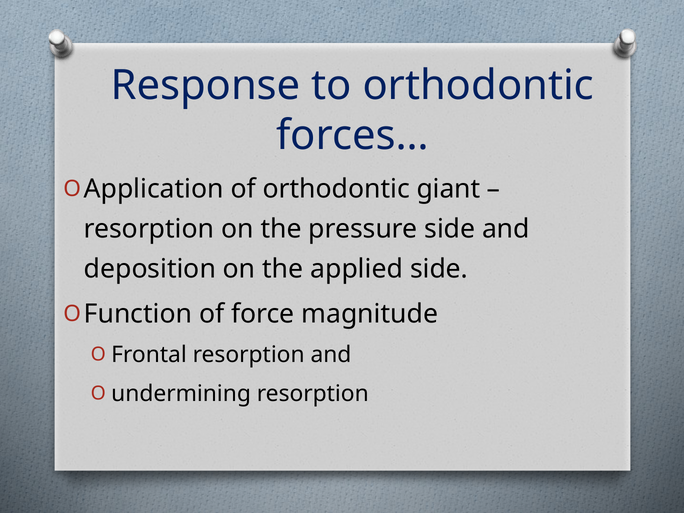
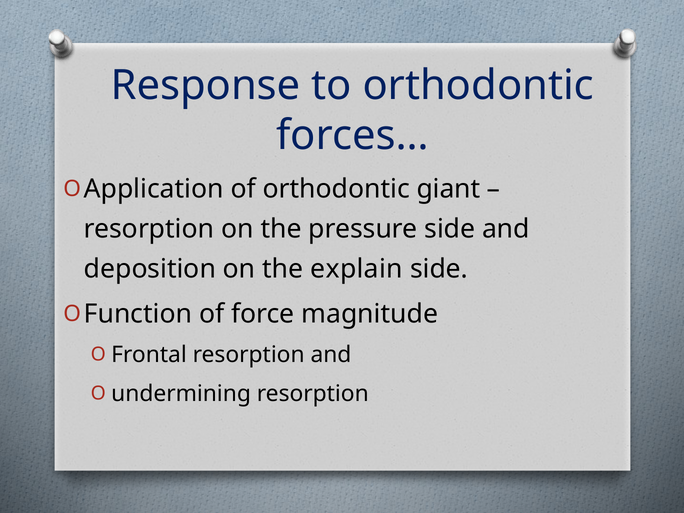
applied: applied -> explain
